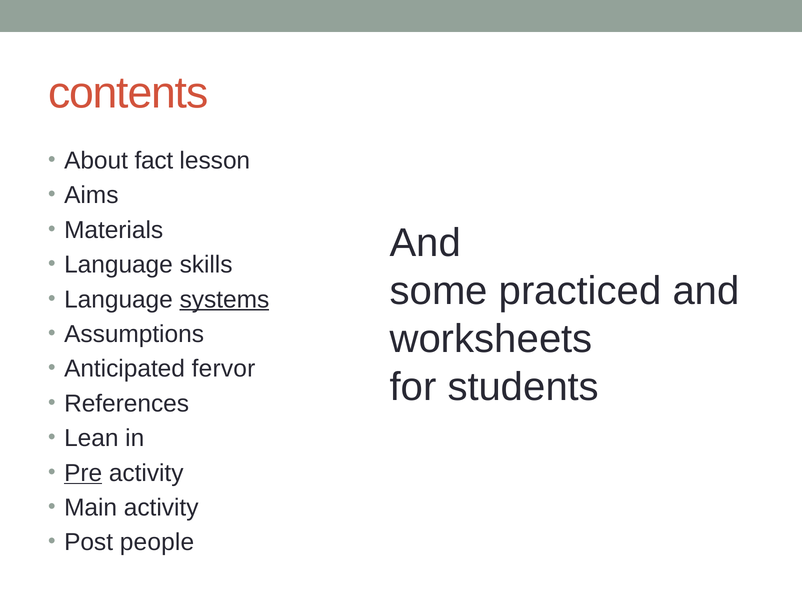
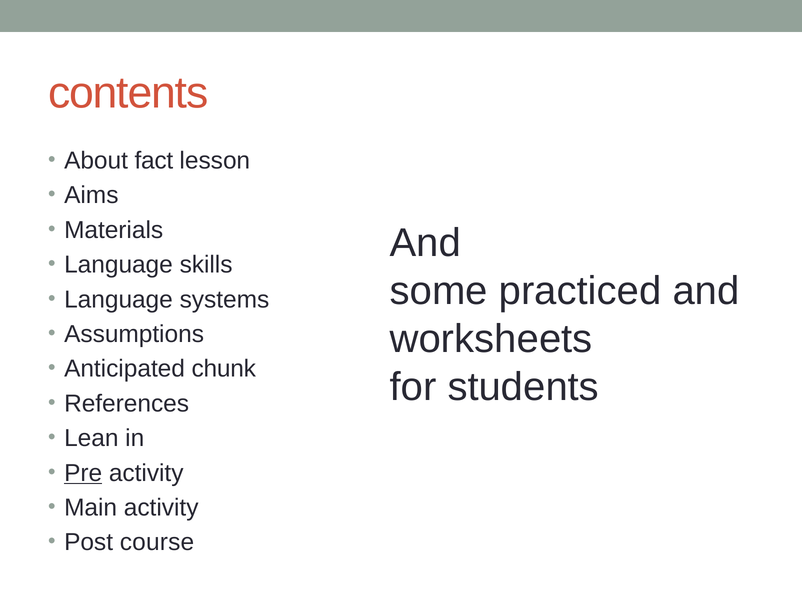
systems underline: present -> none
fervor: fervor -> chunk
people: people -> course
